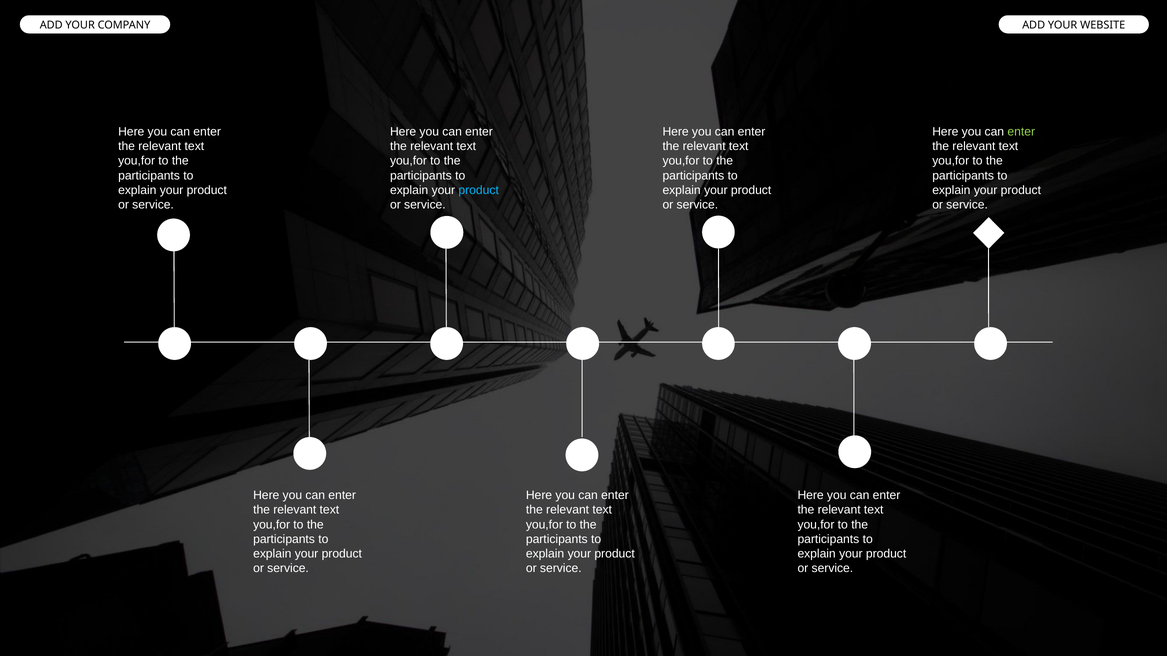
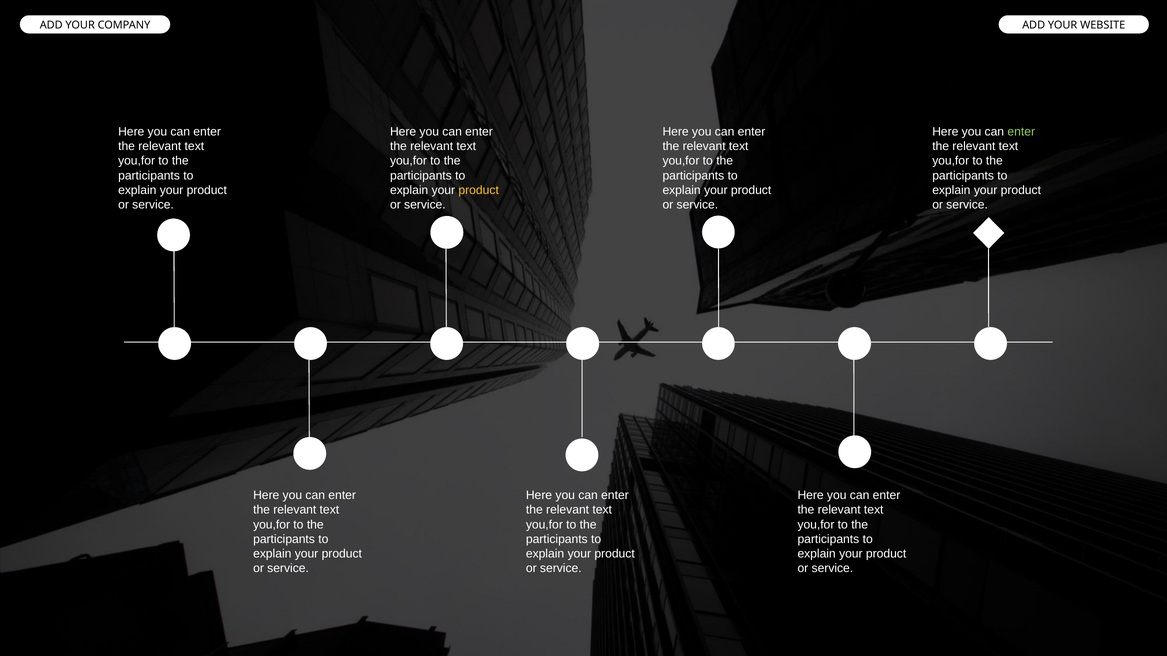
product at (479, 190) colour: light blue -> yellow
